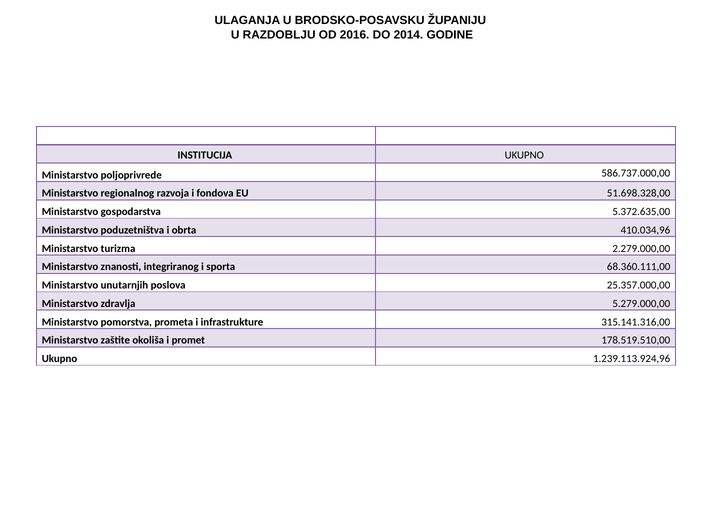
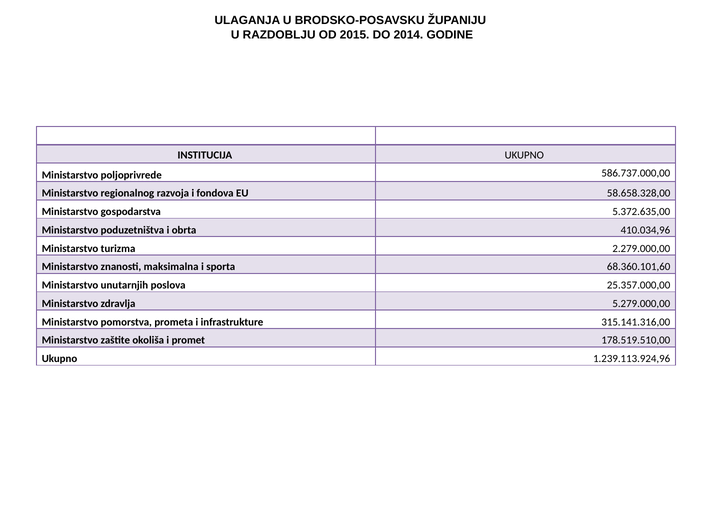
2016: 2016 -> 2015
51.698.328,00: 51.698.328,00 -> 58.658.328,00
integriranog: integriranog -> maksimalna
68.360.111,00: 68.360.111,00 -> 68.360.101,60
